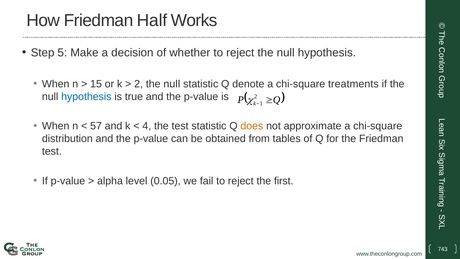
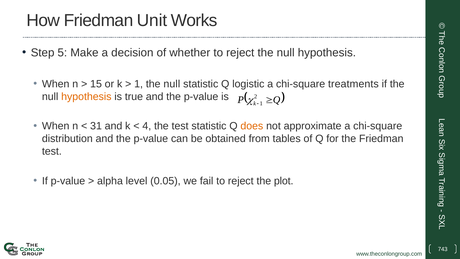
Half: Half -> Unit
2 at (139, 84): 2 -> 1
denote: denote -> logistic
hypothesis at (86, 97) colour: blue -> orange
57: 57 -> 31
first: first -> plot
